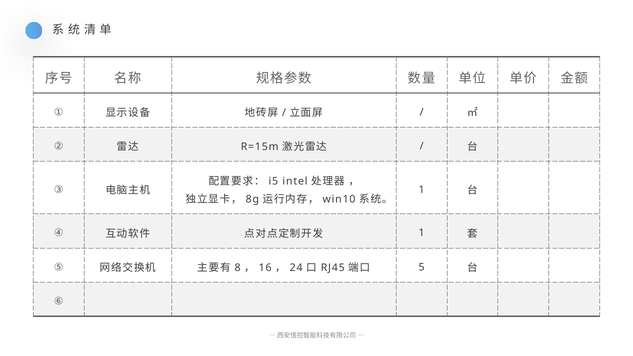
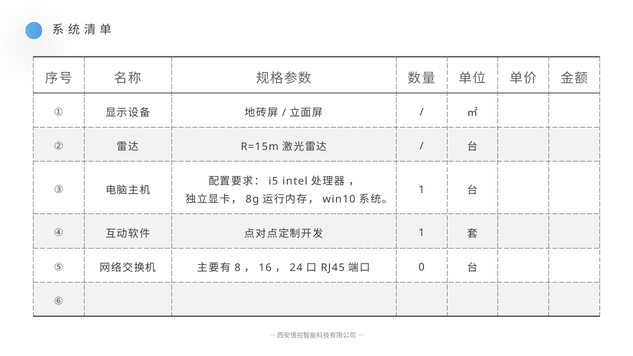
5: 5 -> 0
